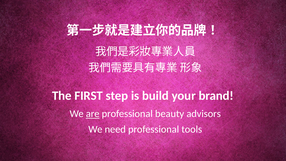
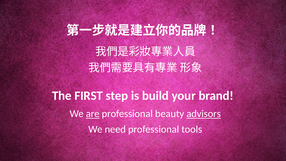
advisors underline: none -> present
